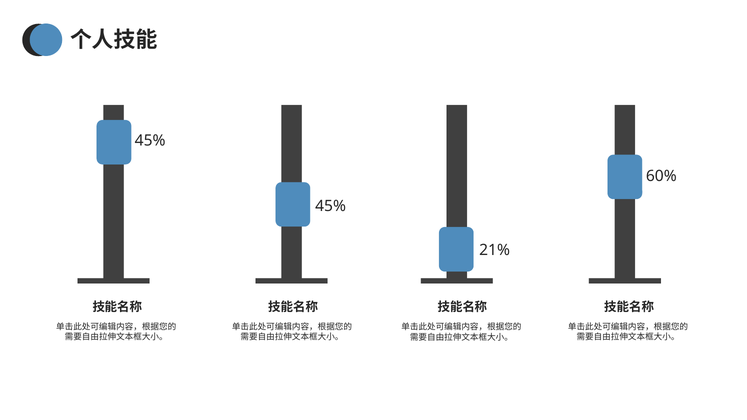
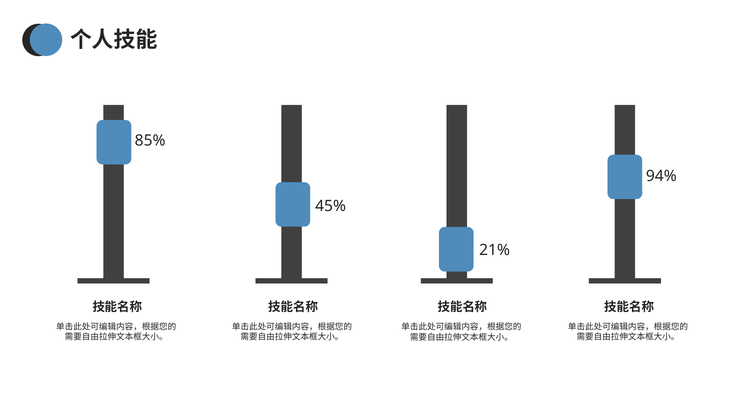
45% at (150, 140): 45% -> 85%
60%: 60% -> 94%
